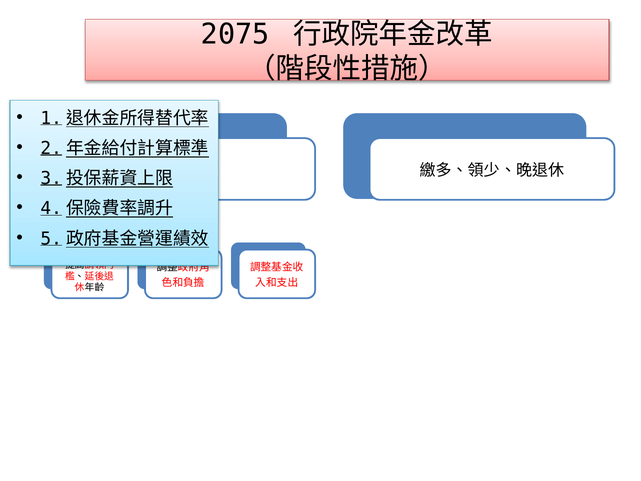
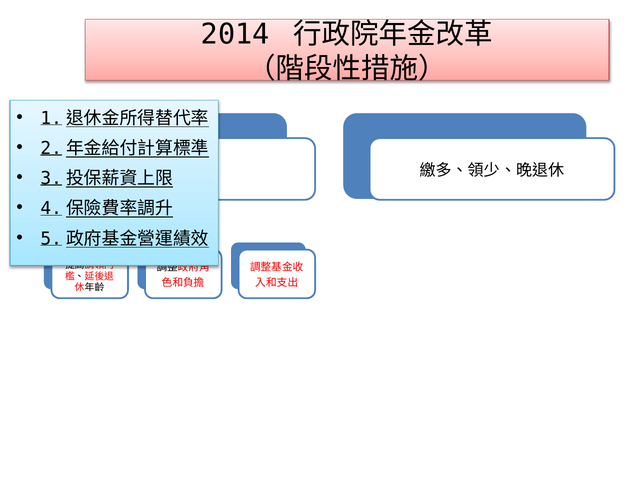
2075: 2075 -> 2014
